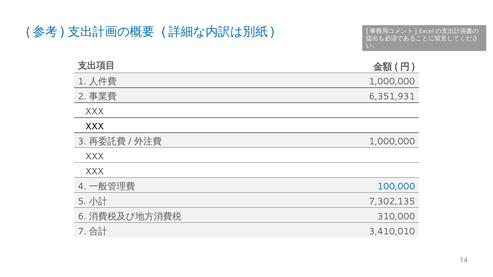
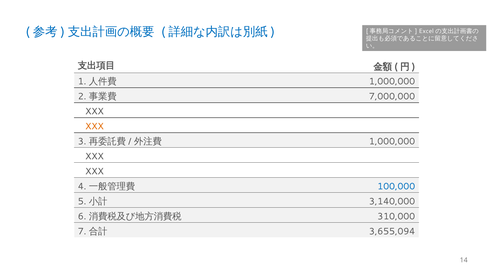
6,351,931: 6,351,931 -> 7,000,000
XXX at (94, 127) colour: black -> orange
7,302,135: 7,302,135 -> 3,140,000
3,410,010: 3,410,010 -> 3,655,094
